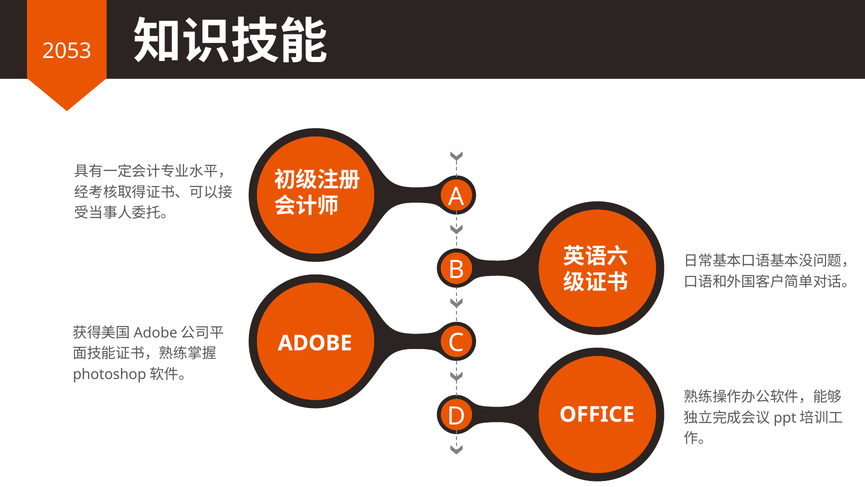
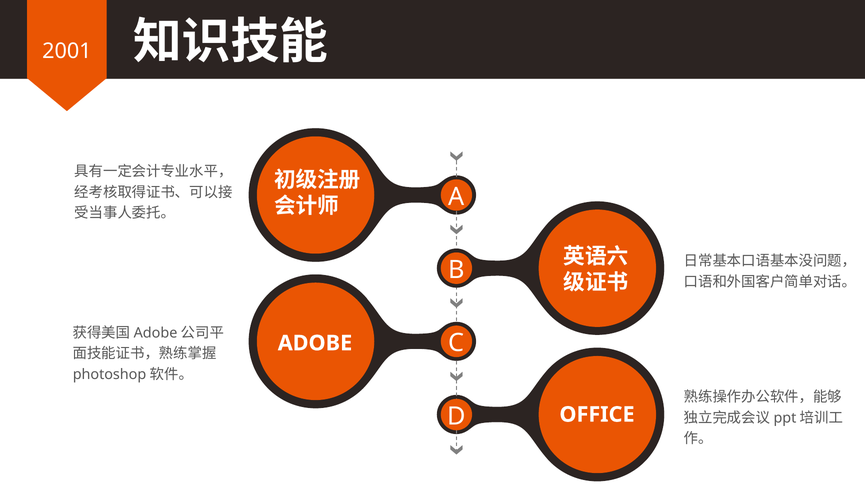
2053: 2053 -> 2001
